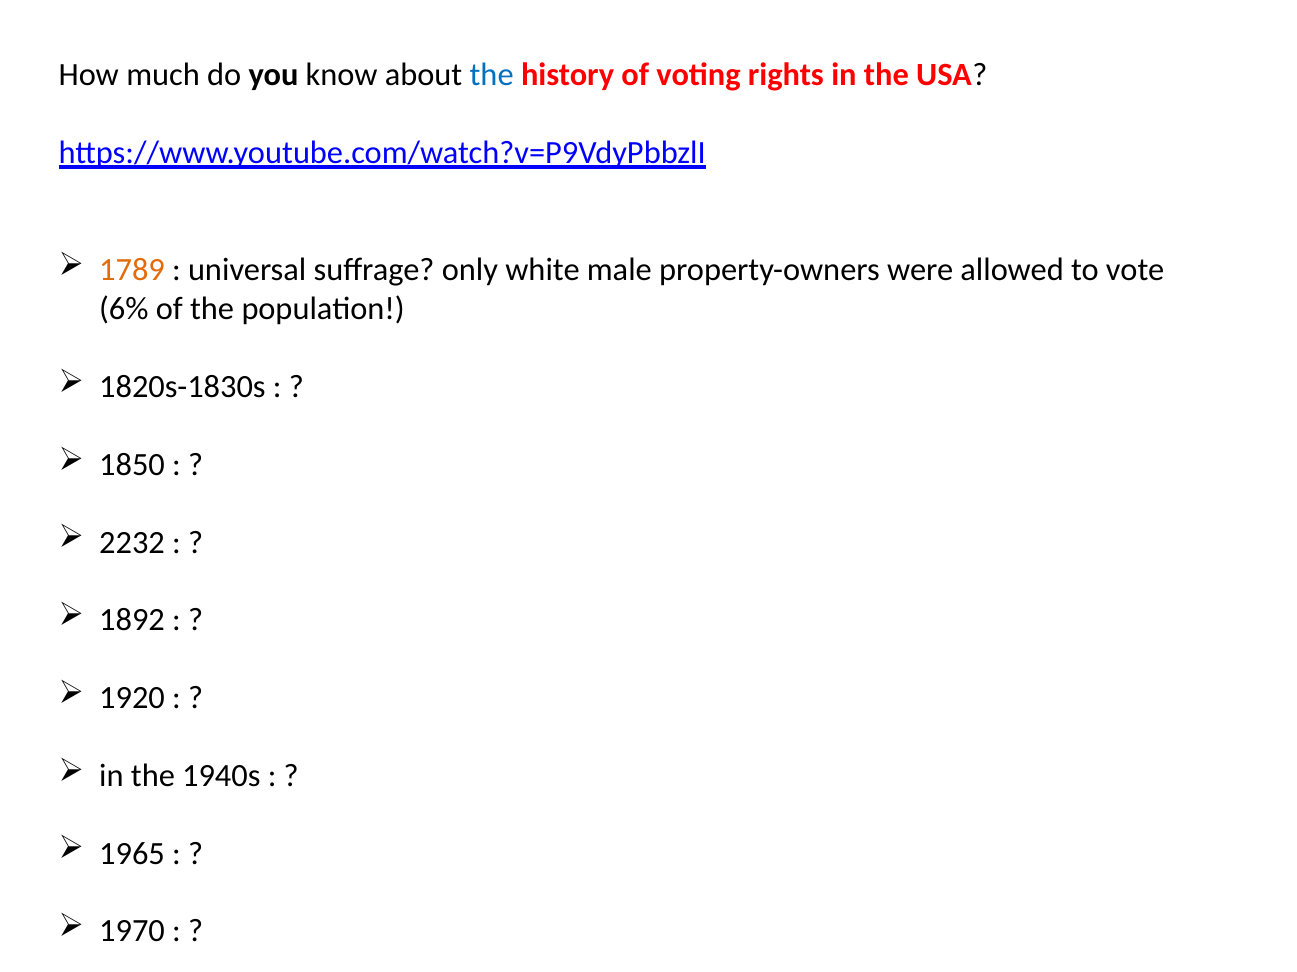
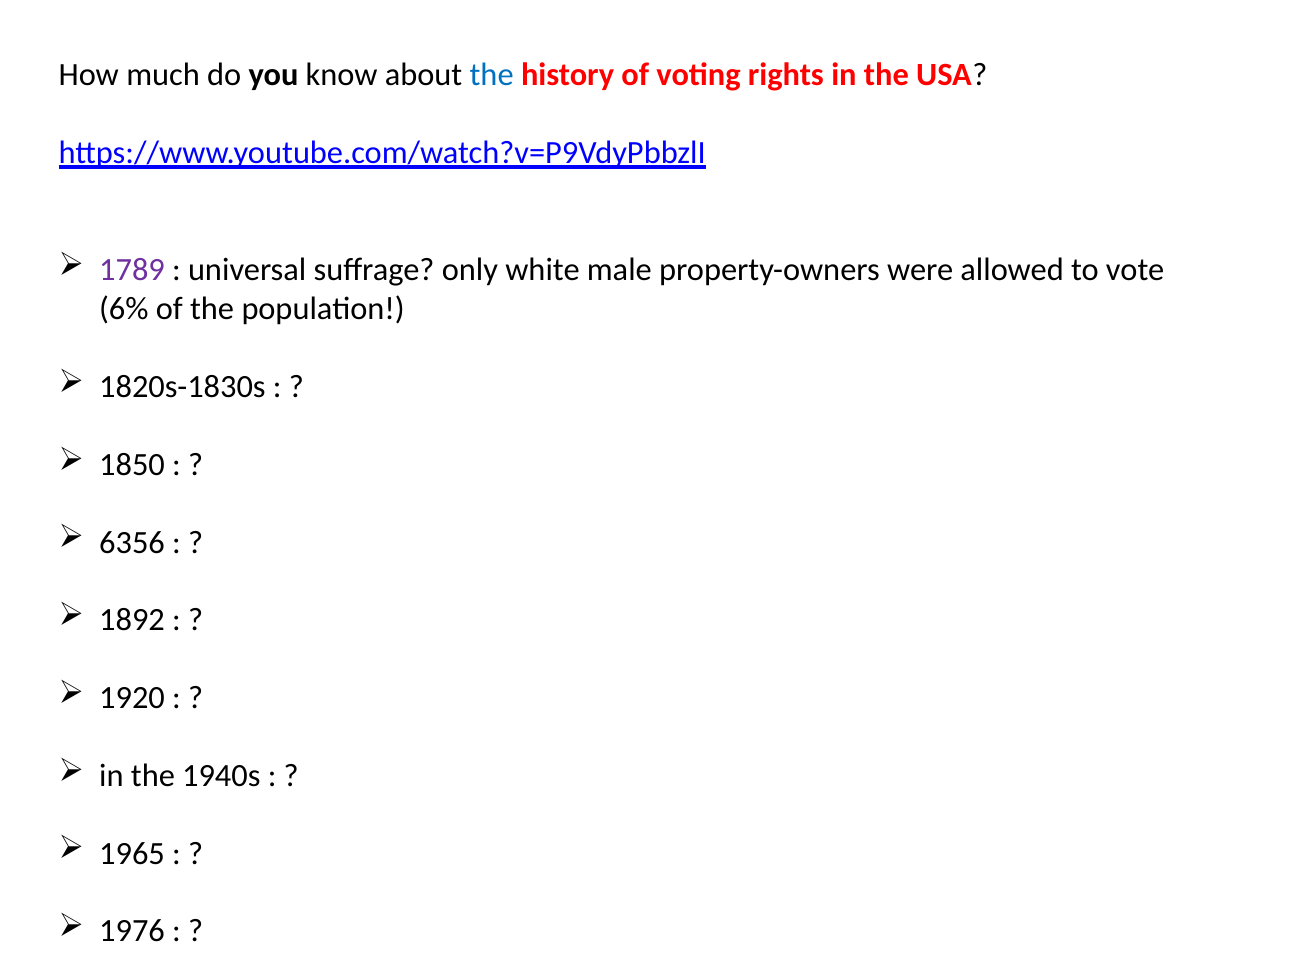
1789 colour: orange -> purple
2232: 2232 -> 6356
1970: 1970 -> 1976
